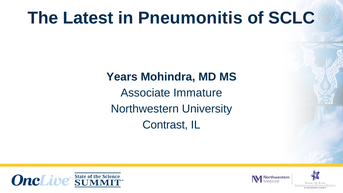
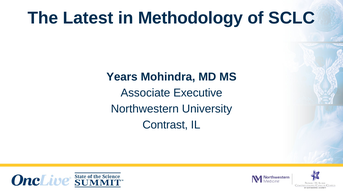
Pneumonitis: Pneumonitis -> Methodology
Immature: Immature -> Executive
